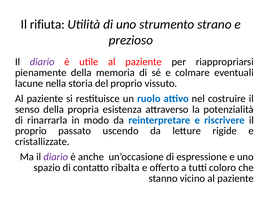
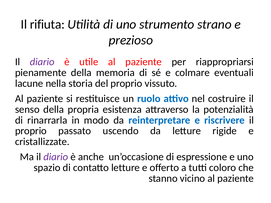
contatto ribalta: ribalta -> letture
